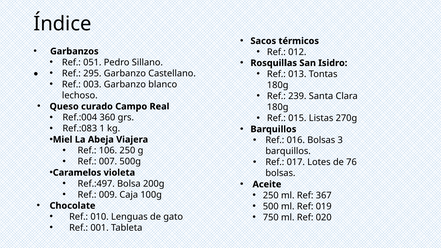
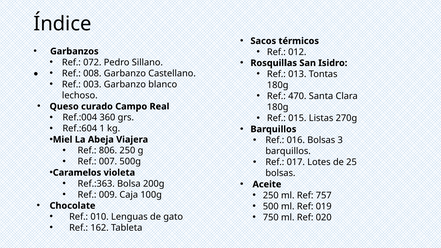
051: 051 -> 072
295: 295 -> 008
239: 239 -> 470
Ref.:083: Ref.:083 -> Ref.:604
106: 106 -> 806
76: 76 -> 25
Ref.:497: Ref.:497 -> Ref.:363
367: 367 -> 757
001: 001 -> 162
